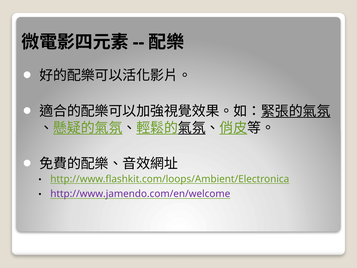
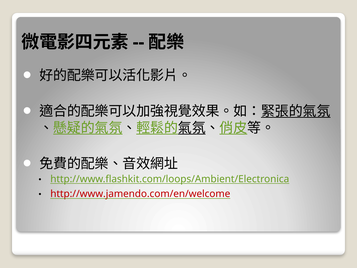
http://www.jamendo.com/en/welcome colour: purple -> red
